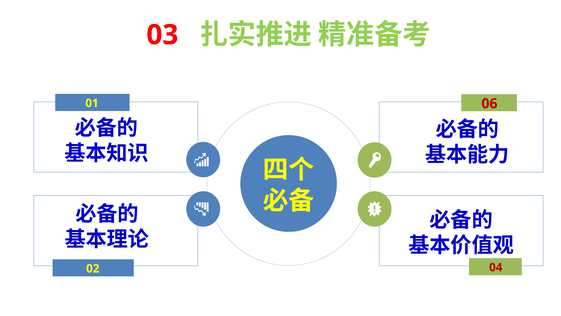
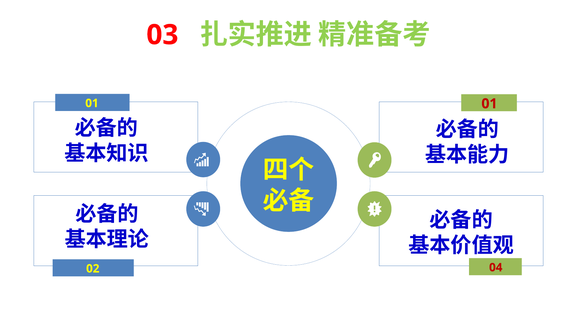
01 06: 06 -> 01
